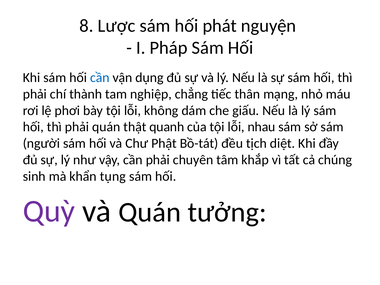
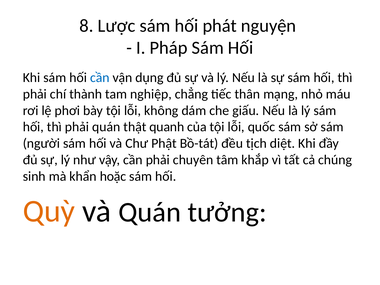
nhau: nhau -> quốc
tụng: tụng -> hoặc
Quỳ colour: purple -> orange
